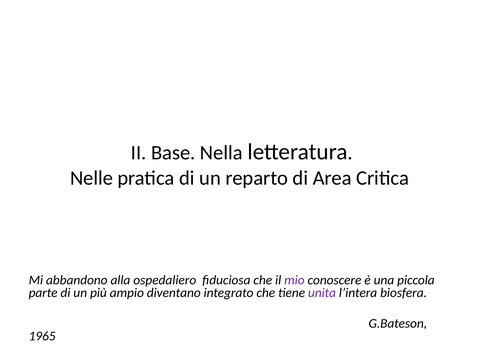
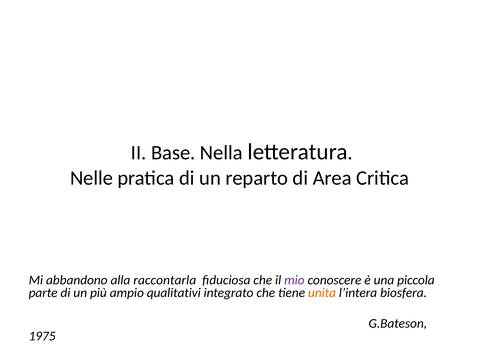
ospedaliero: ospedaliero -> raccontarla
diventano: diventano -> qualitativi
unita colour: purple -> orange
1965: 1965 -> 1975
